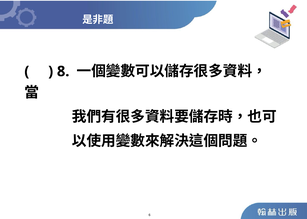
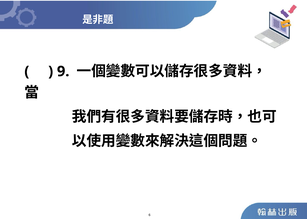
8: 8 -> 9
